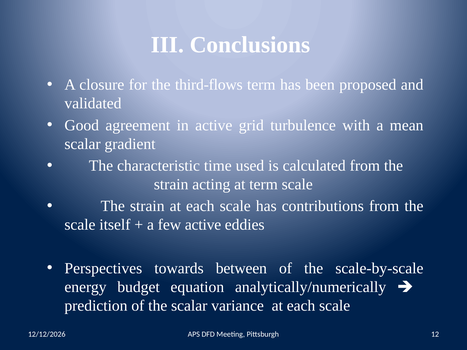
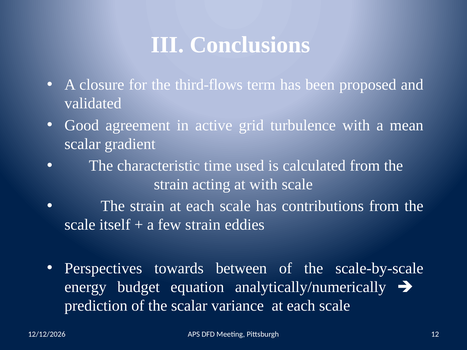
at term: term -> with
few active: active -> strain
